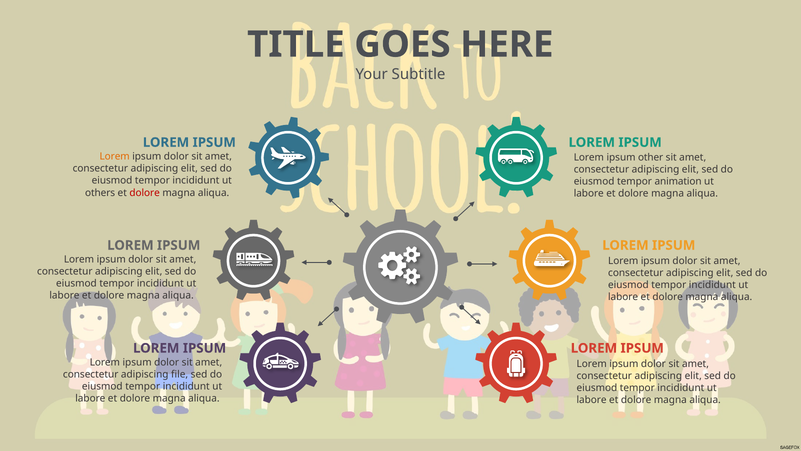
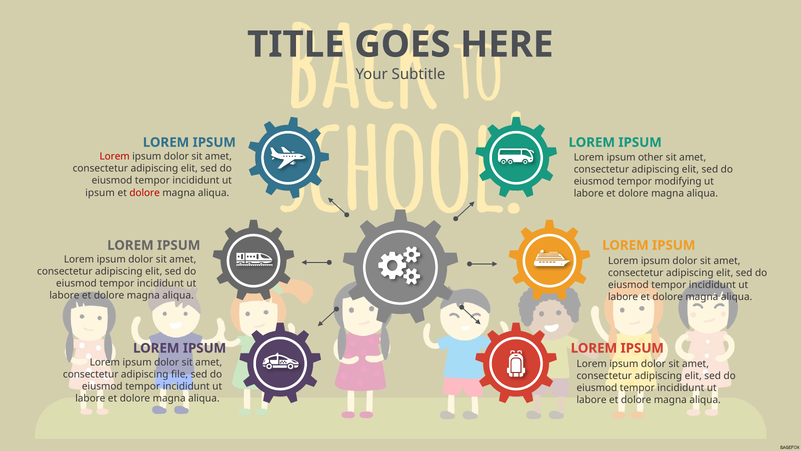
Lorem at (115, 156) colour: orange -> red
animation: animation -> modifying
others at (100, 193): others -> ipsum
